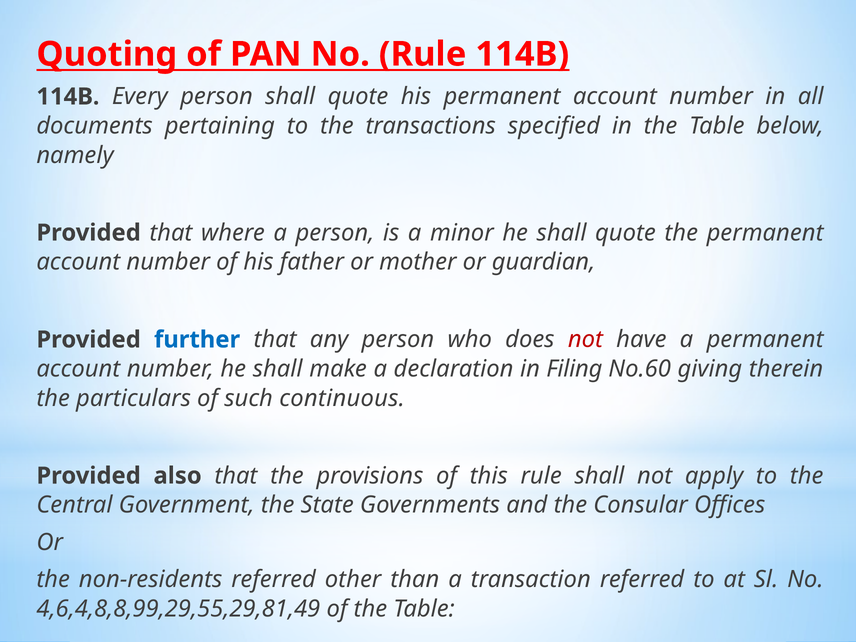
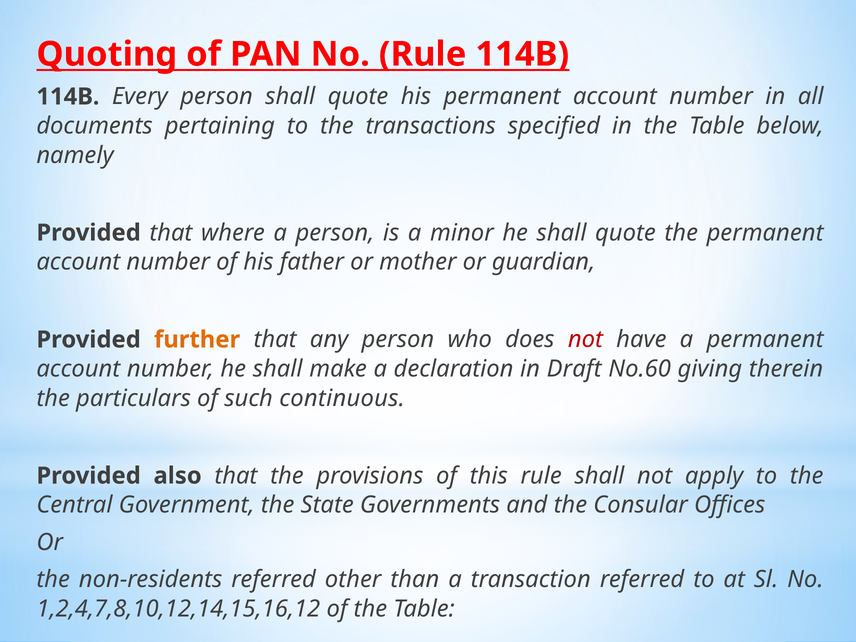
further colour: blue -> orange
Filing: Filing -> Draft
4,6,4,8,8,99,29,55,29,81,49: 4,6,4,8,8,99,29,55,29,81,49 -> 1,2,4,7,8,10,12,14,15,16,12
